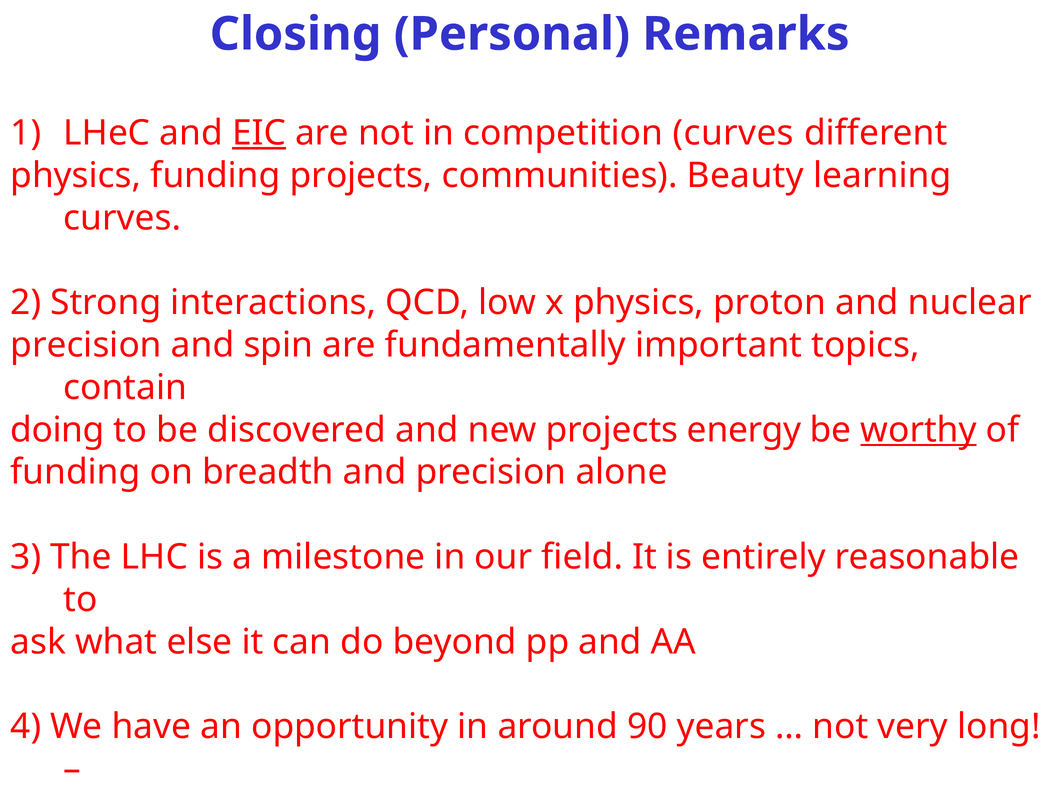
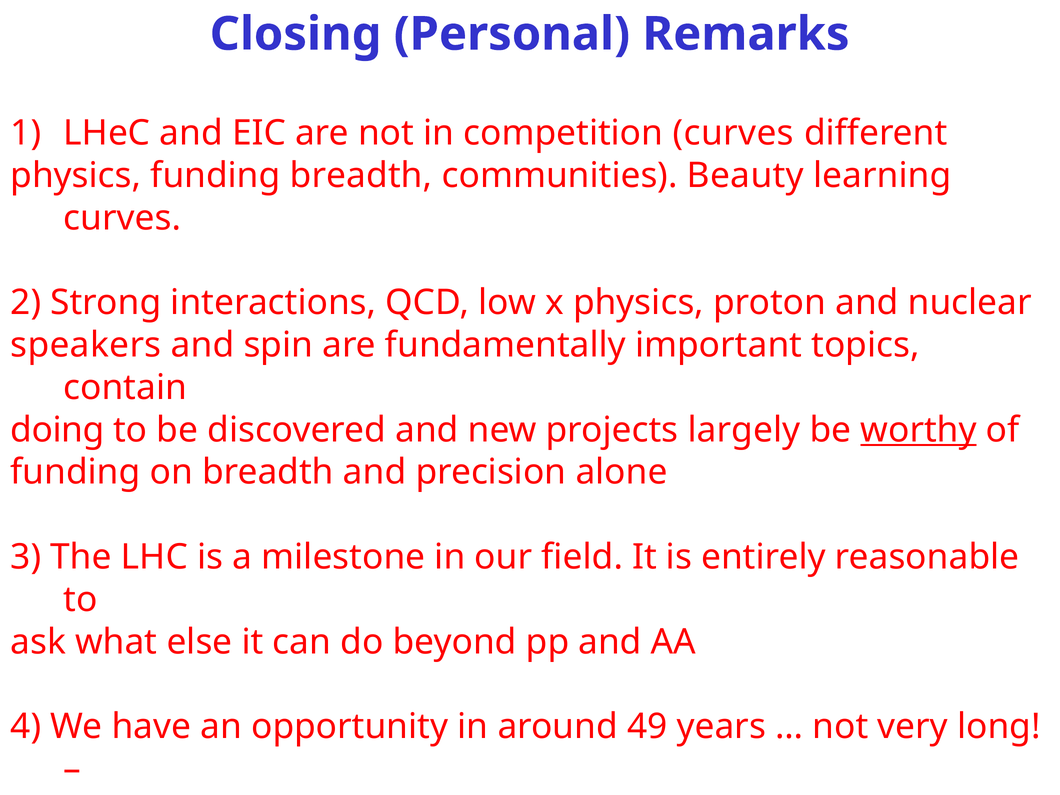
EIC underline: present -> none
funding projects: projects -> breadth
precision at (86, 345): precision -> speakers
energy: energy -> largely
90: 90 -> 49
